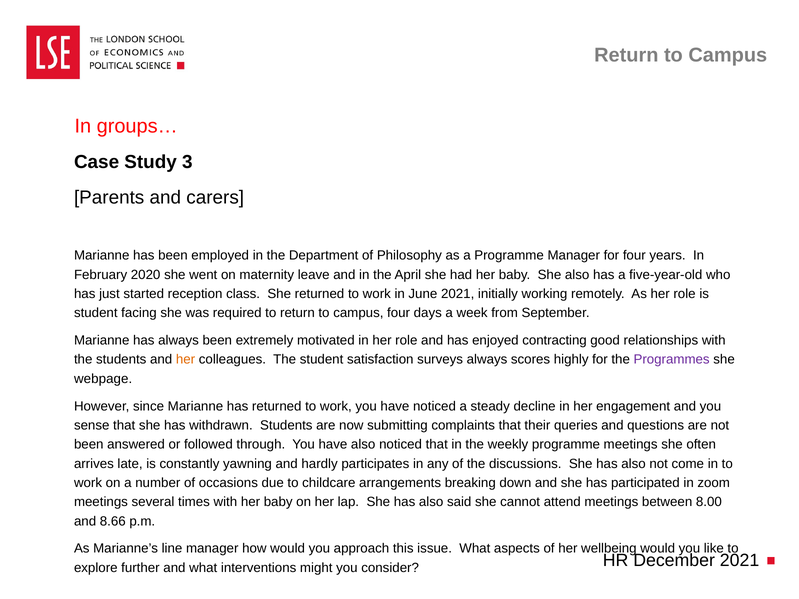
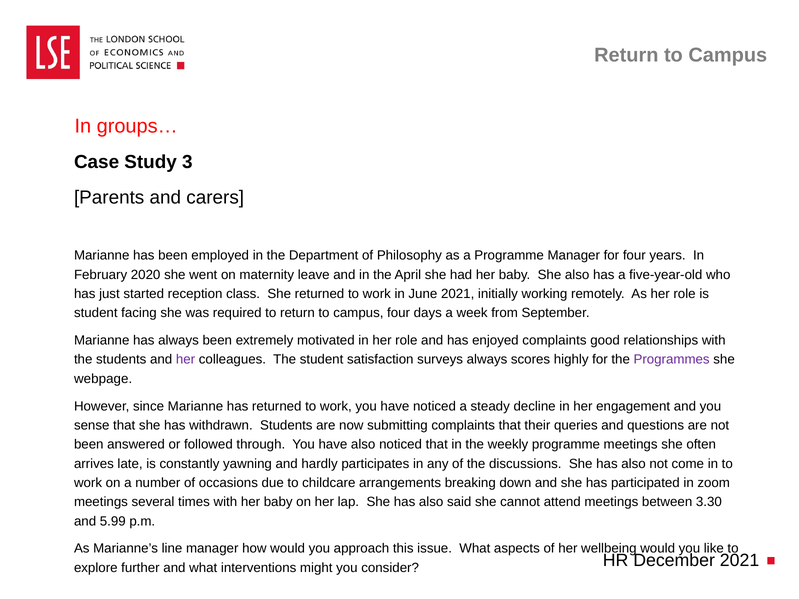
enjoyed contracting: contracting -> complaints
her at (186, 360) colour: orange -> purple
8.00: 8.00 -> 3.30
8.66: 8.66 -> 5.99
